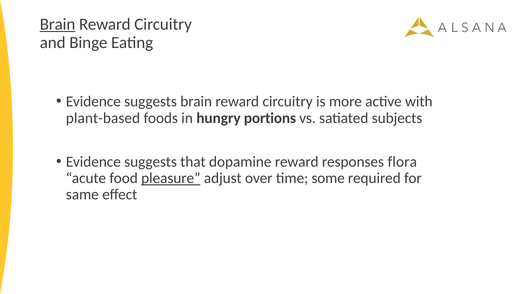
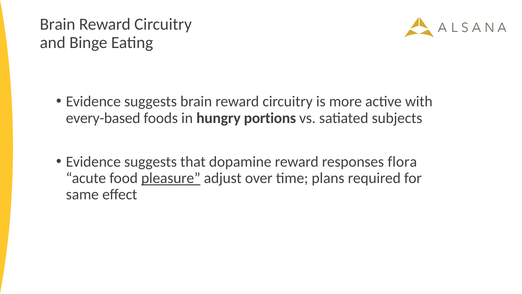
Brain at (58, 24) underline: present -> none
plant-based: plant-based -> every-based
some: some -> plans
